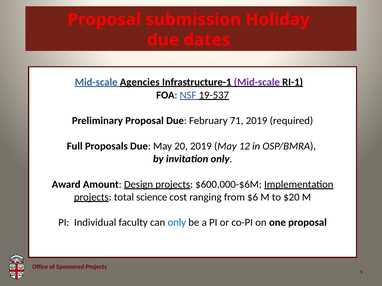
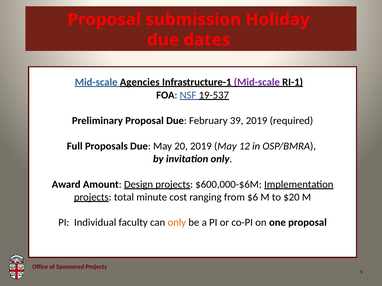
71: 71 -> 39
science: science -> minute
only at (177, 223) colour: blue -> orange
